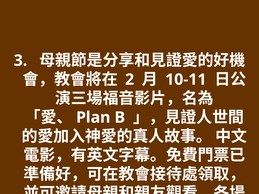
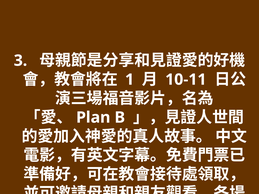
2: 2 -> 1
